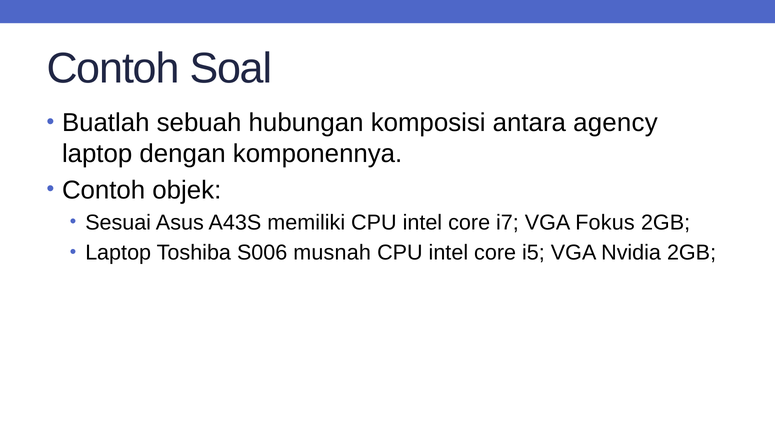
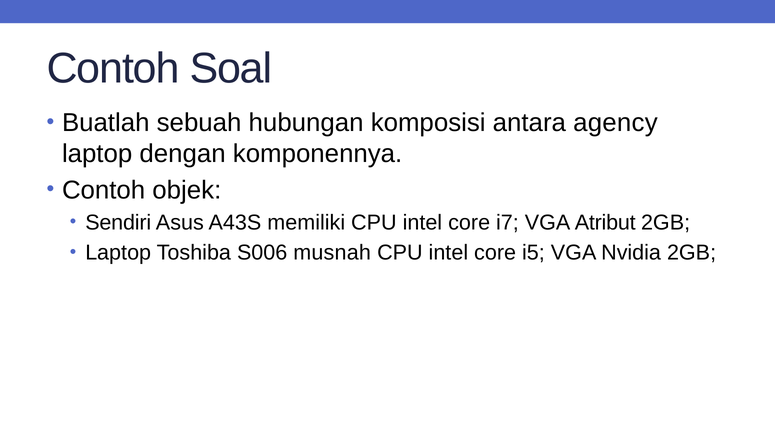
Sesuai: Sesuai -> Sendiri
Fokus: Fokus -> Atribut
